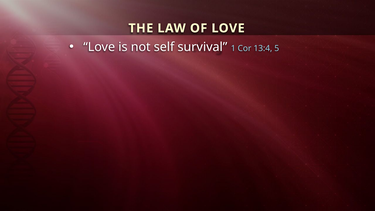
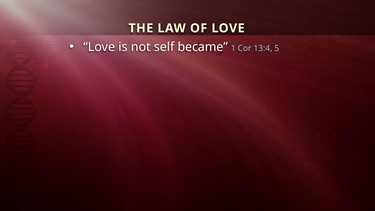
survival: survival -> became
